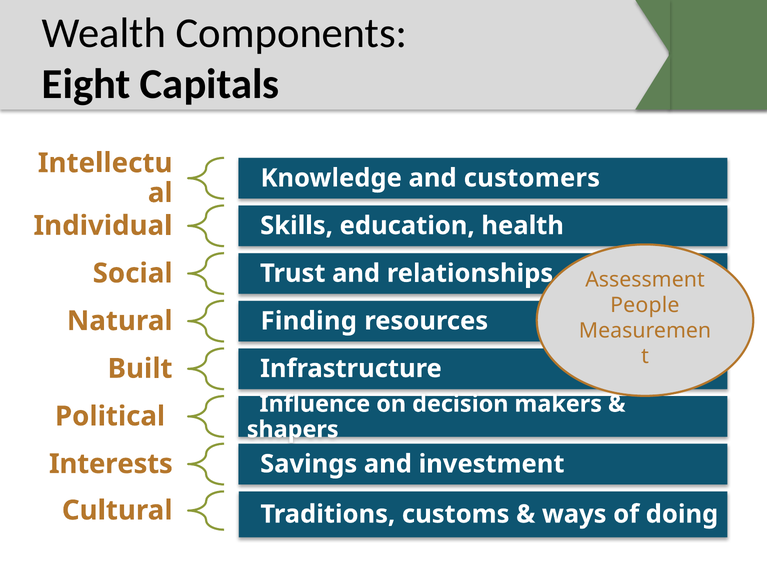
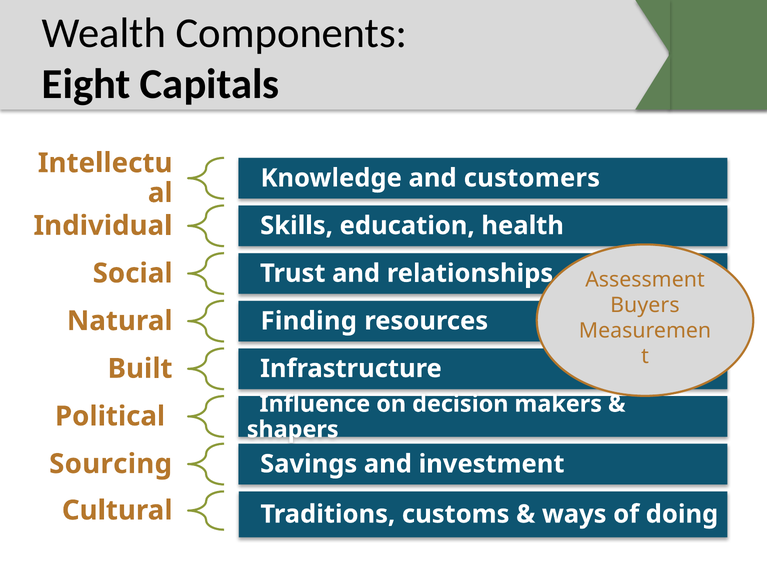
People: People -> Buyers
Interests: Interests -> Sourcing
